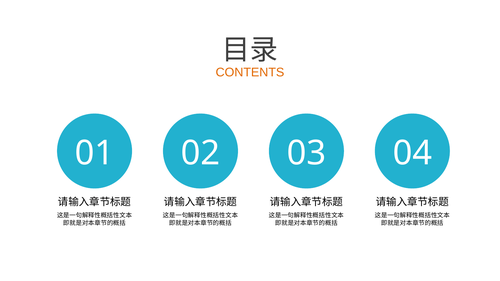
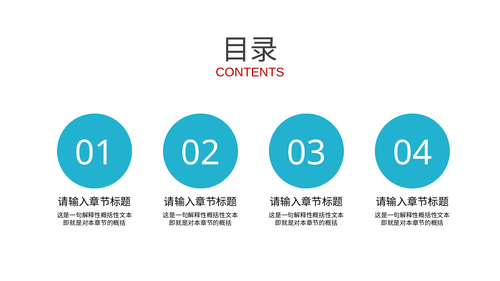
CONTENTS colour: orange -> red
